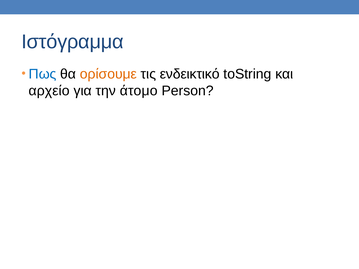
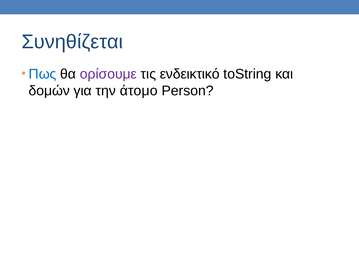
Ιστόγραμμα: Ιστόγραμμα -> Συνηθίζεται
ορίσουμε colour: orange -> purple
αρχείο: αρχείο -> δομών
